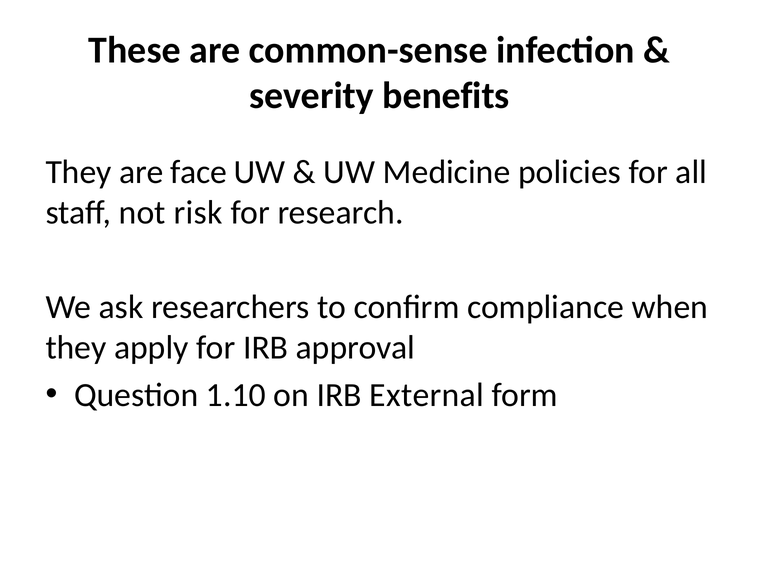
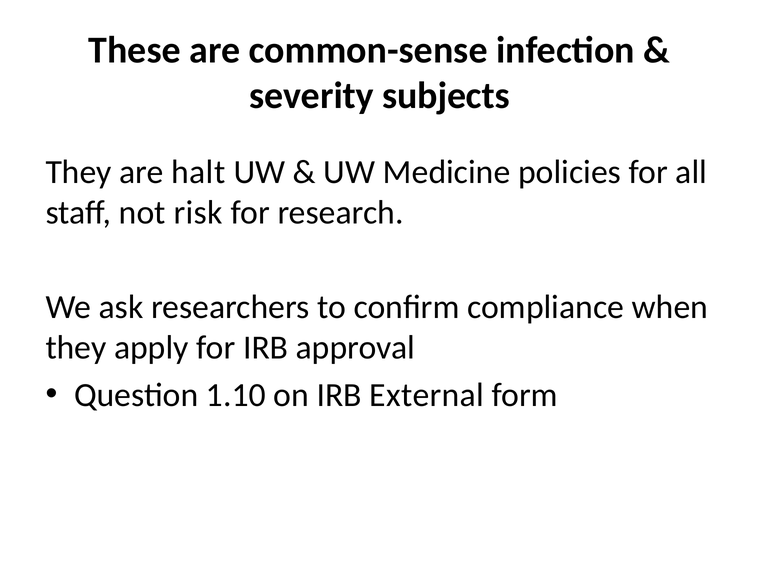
benefits: benefits -> subjects
face: face -> halt
